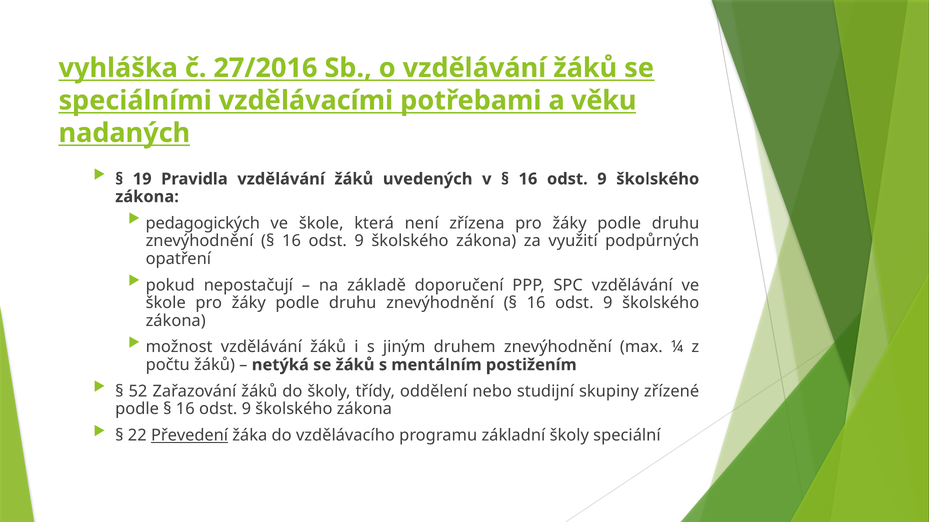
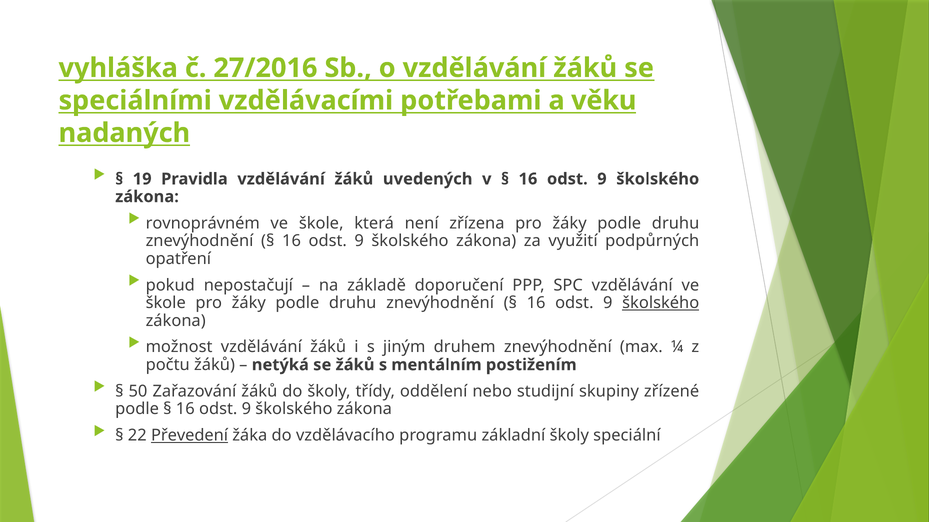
pedagogických: pedagogických -> rovnoprávném
školského at (661, 303) underline: none -> present
52: 52 -> 50
